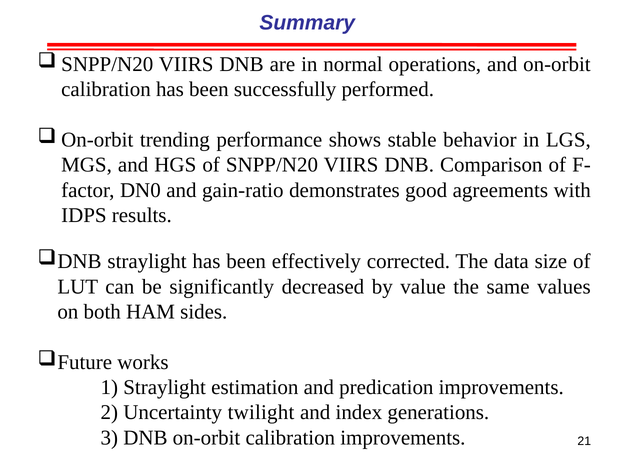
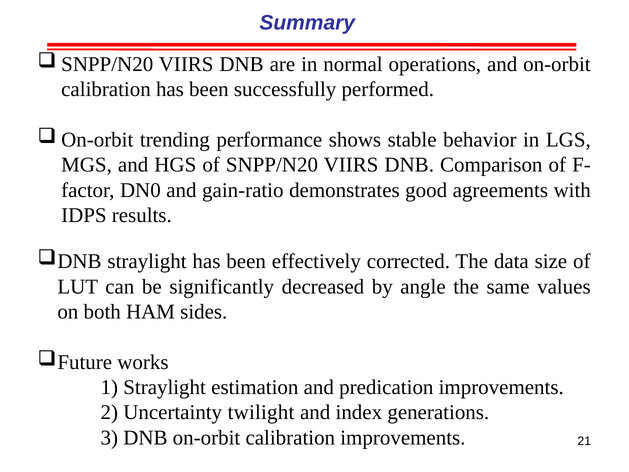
value: value -> angle
